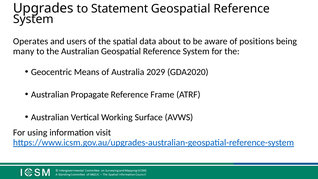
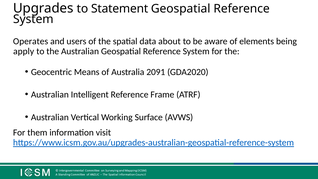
positions: positions -> elements
many: many -> apply
2029: 2029 -> 2091
Propagate: Propagate -> Intelligent
using: using -> them
